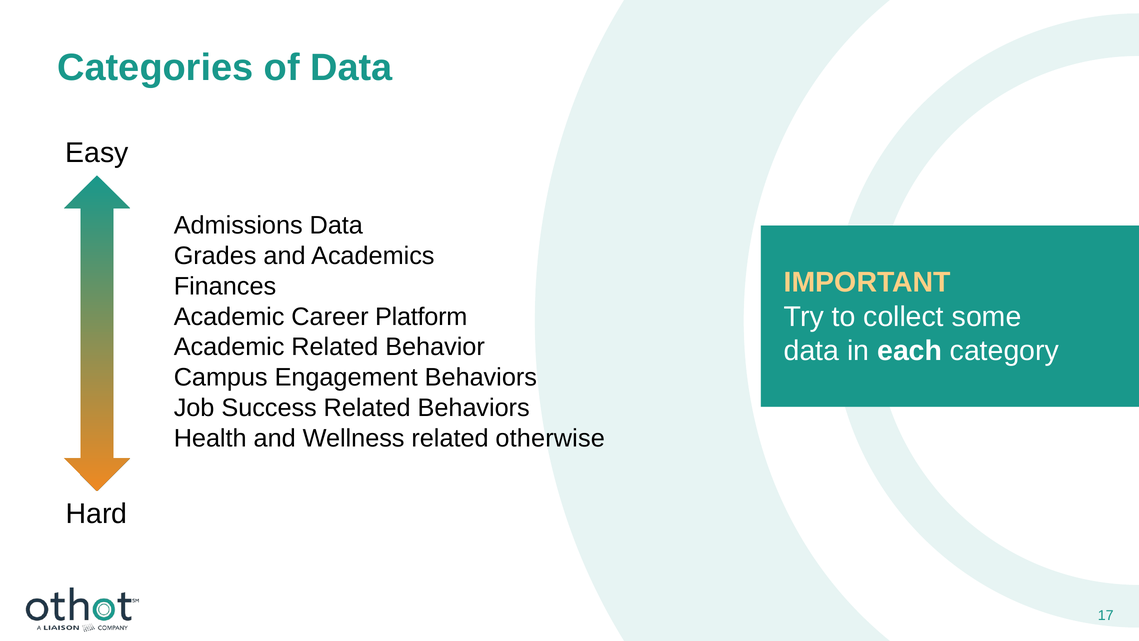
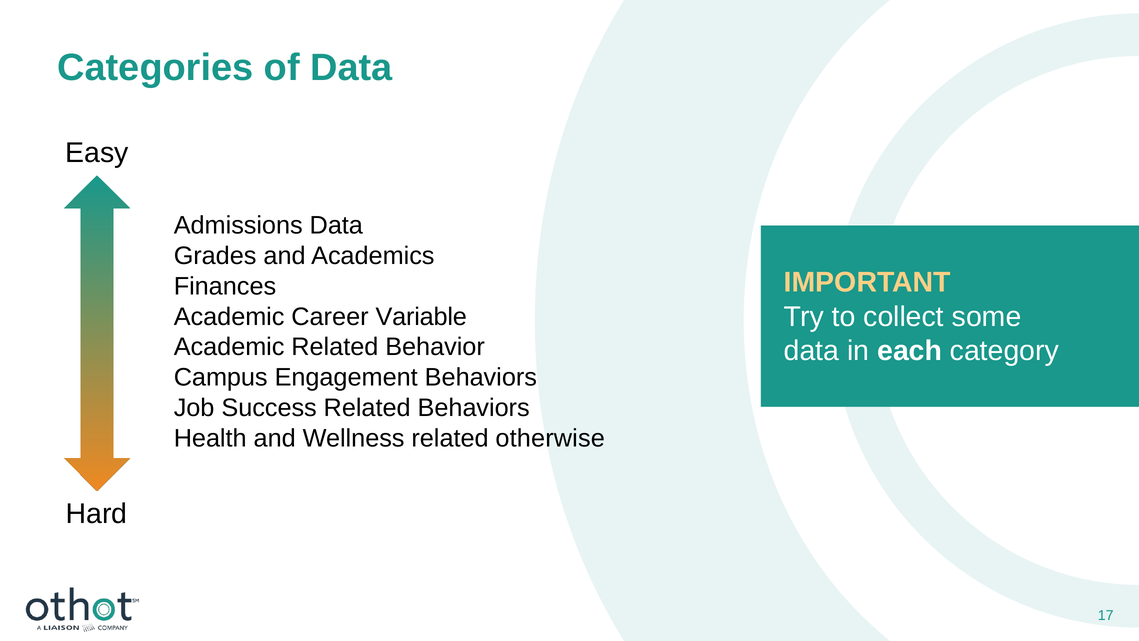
Platform: Platform -> Variable
